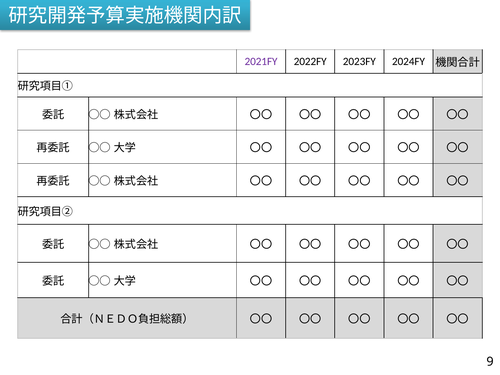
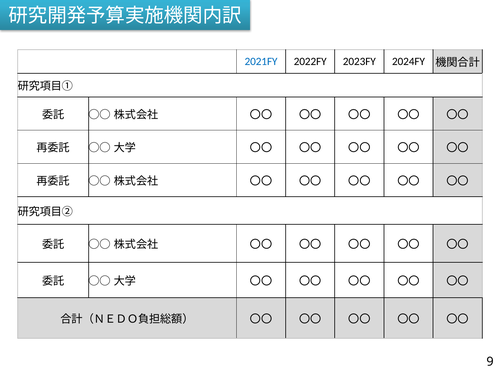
2021FY colour: purple -> blue
